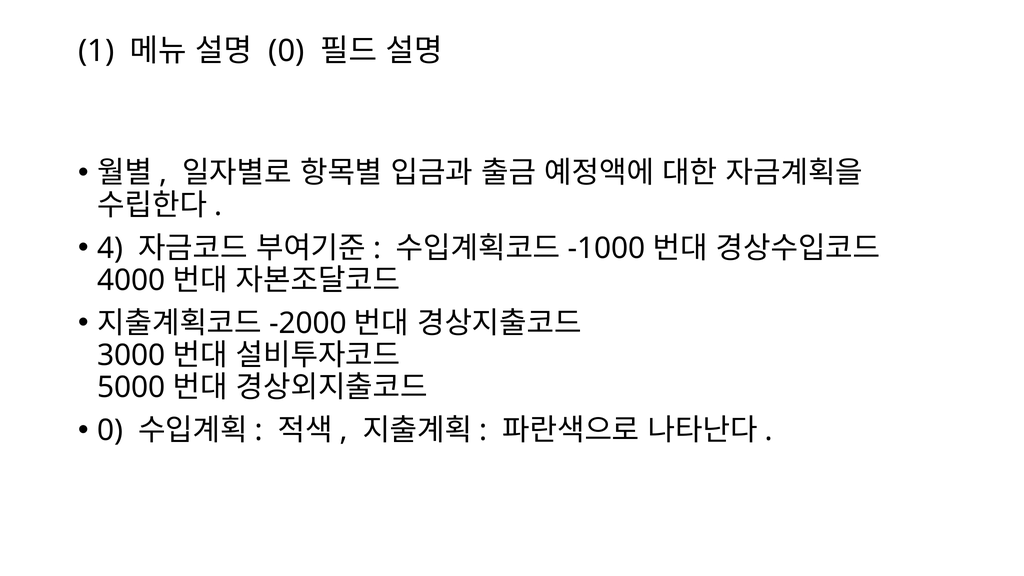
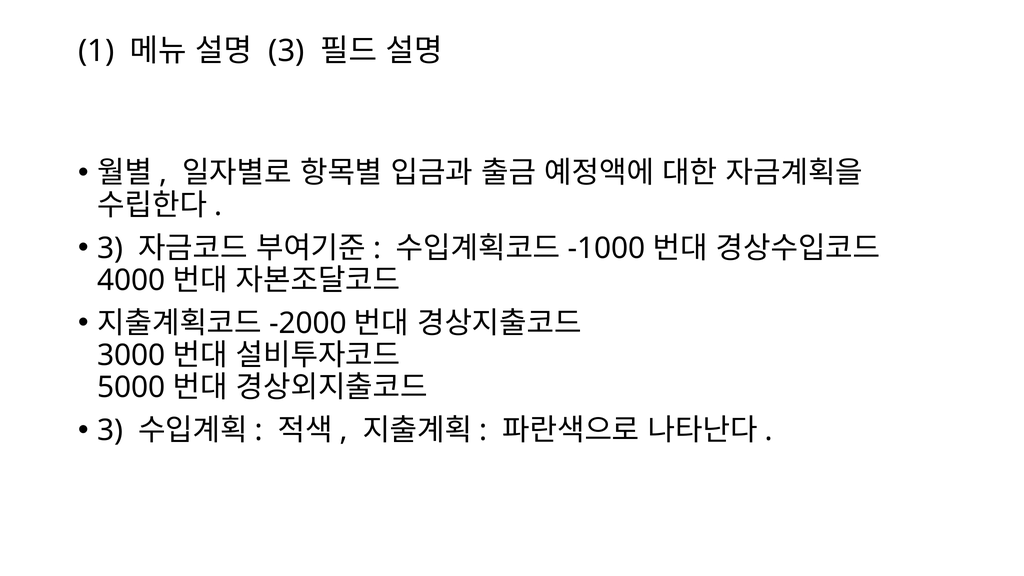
0 at (287, 51): 0 -> 3
4 at (110, 248): 4 -> 3
0 at (110, 430): 0 -> 3
